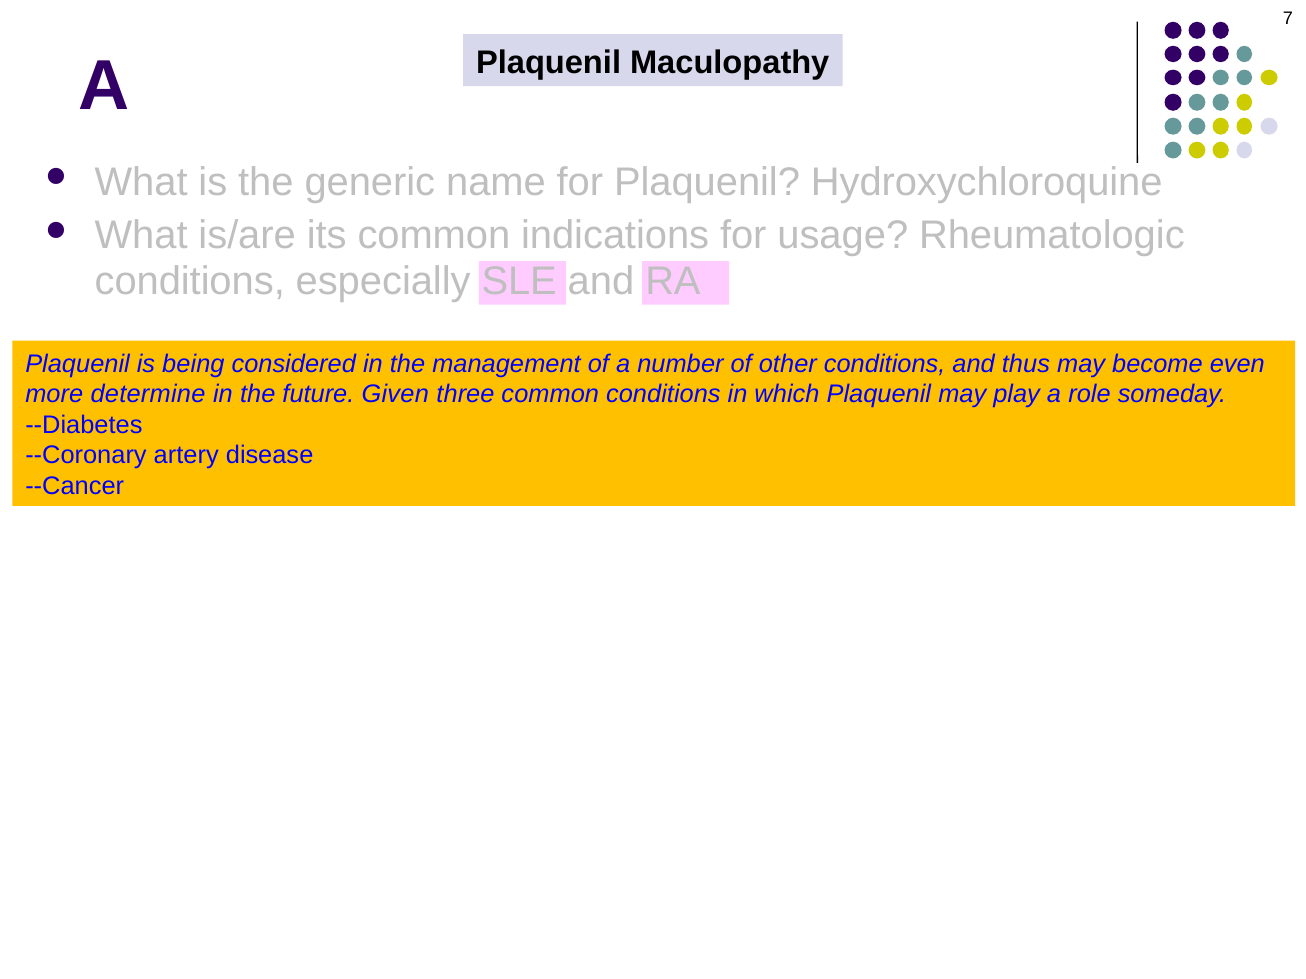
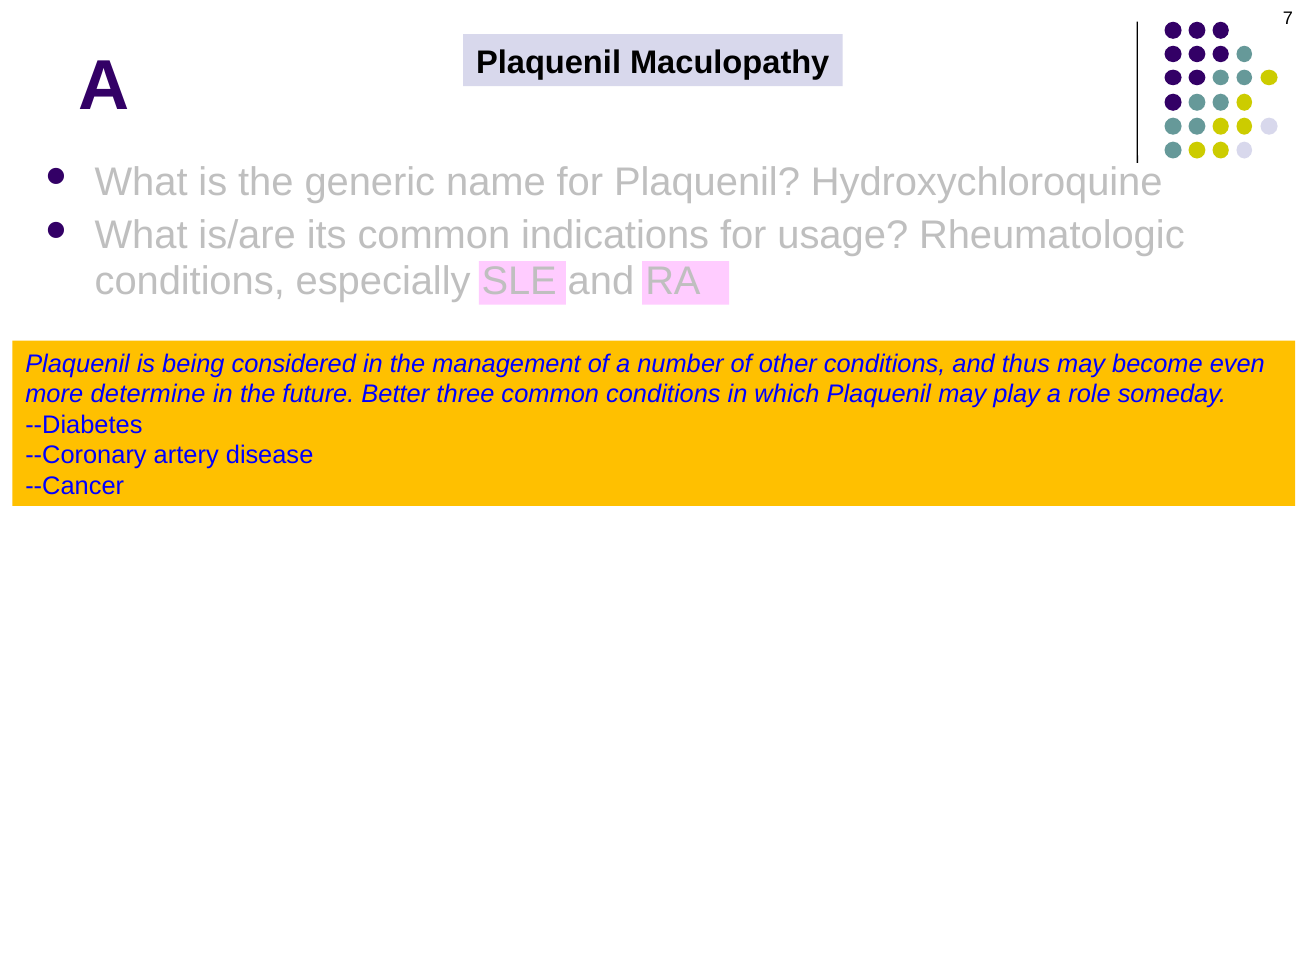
Given: Given -> Better
